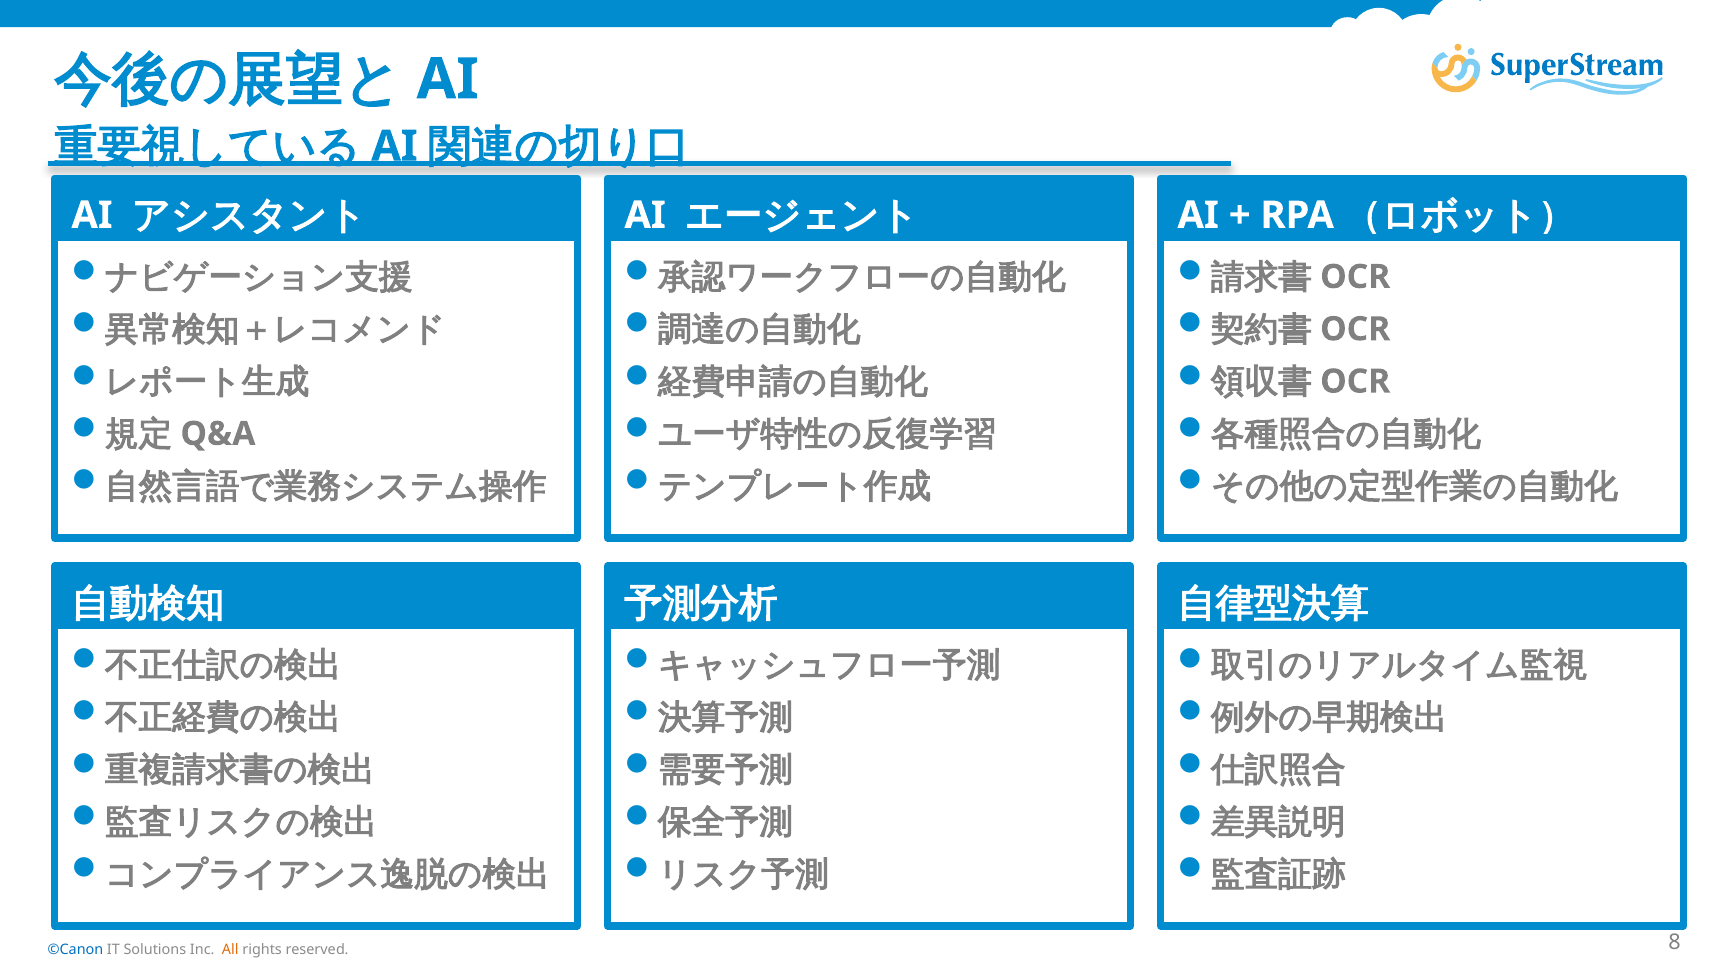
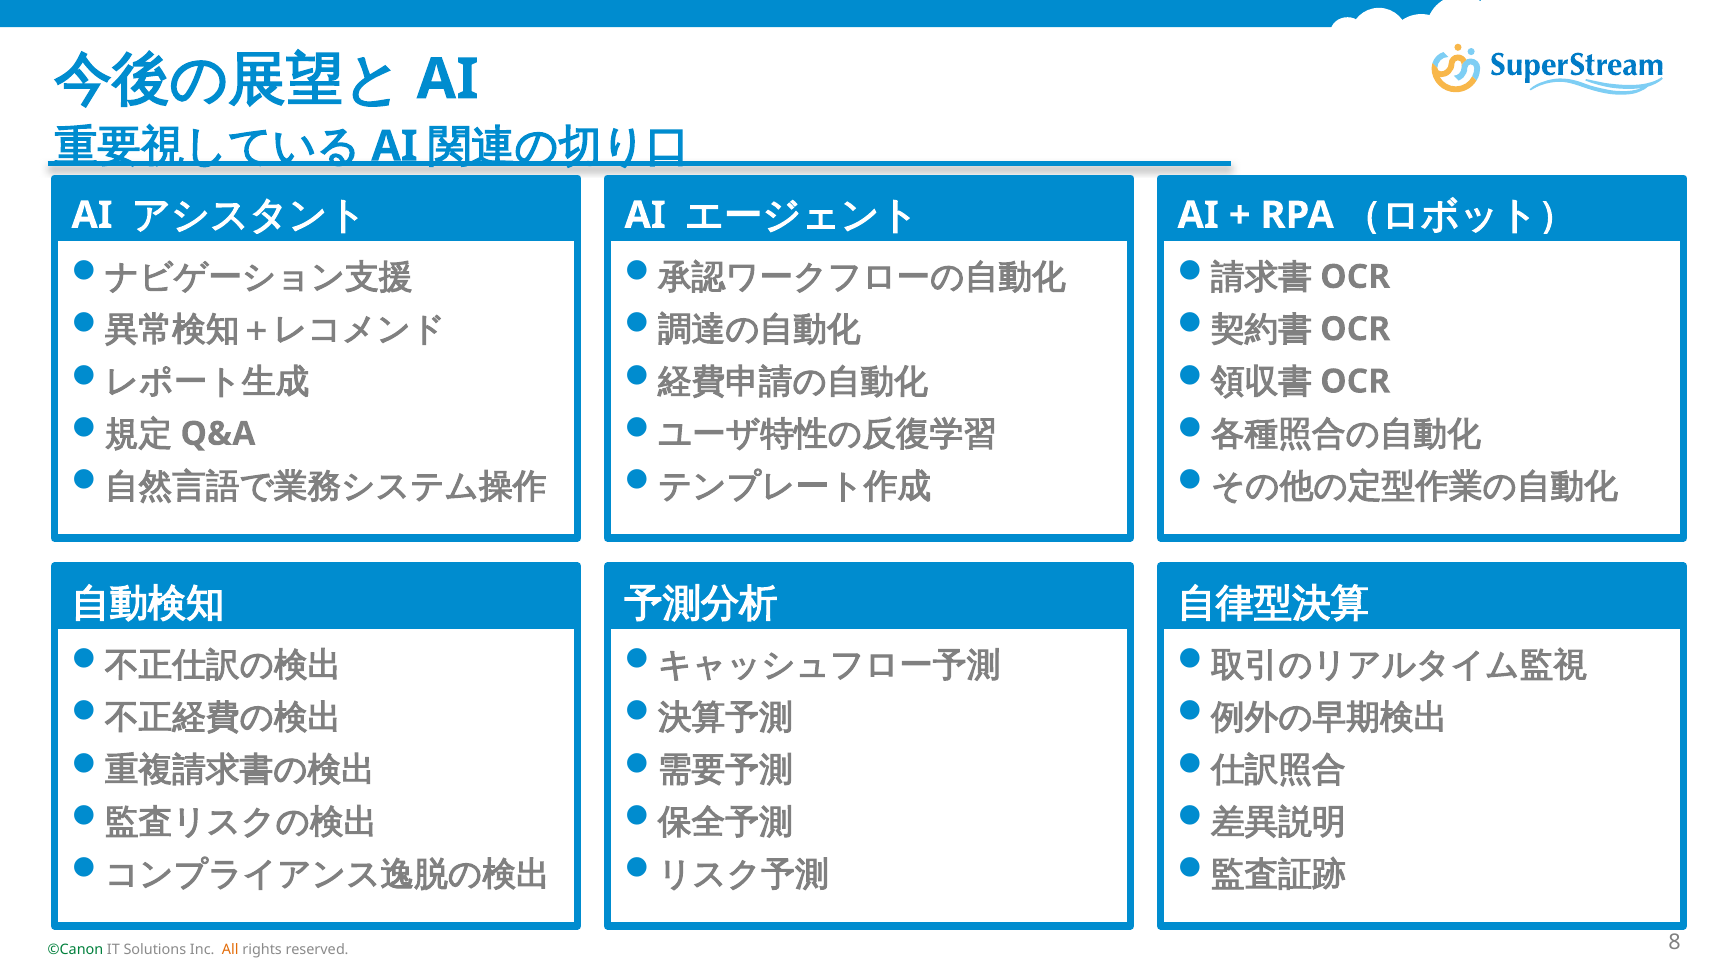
©Canon colour: blue -> green
